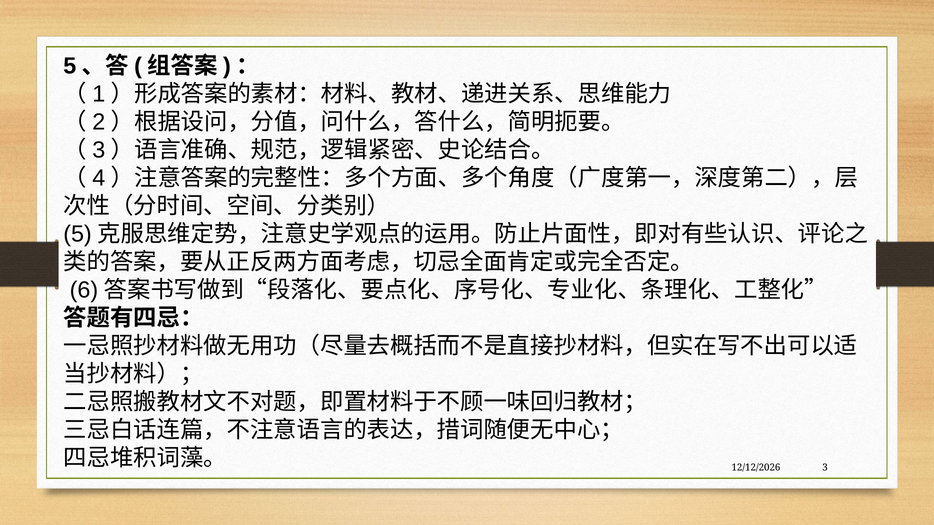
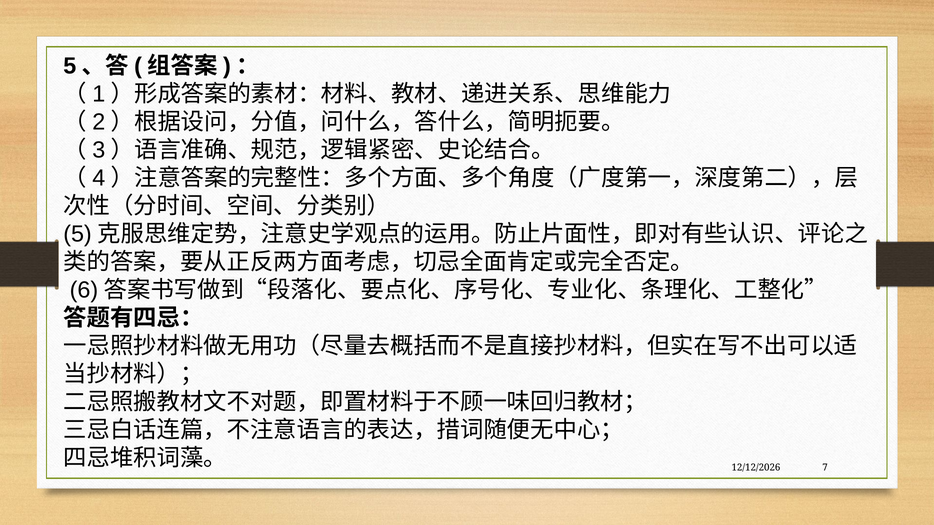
3: 3 -> 7
